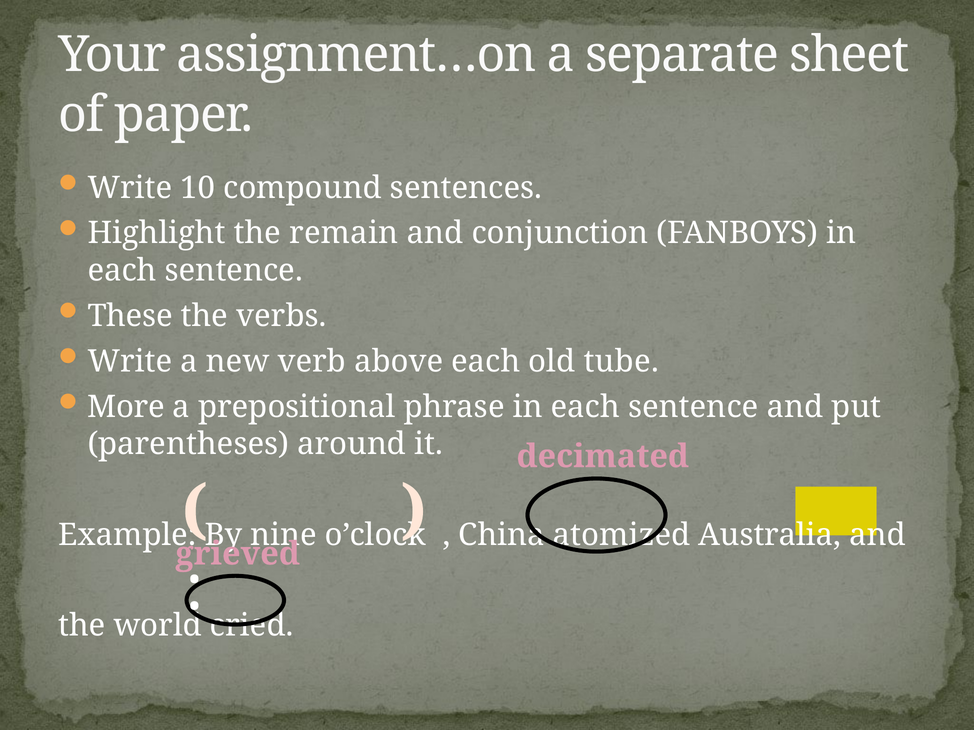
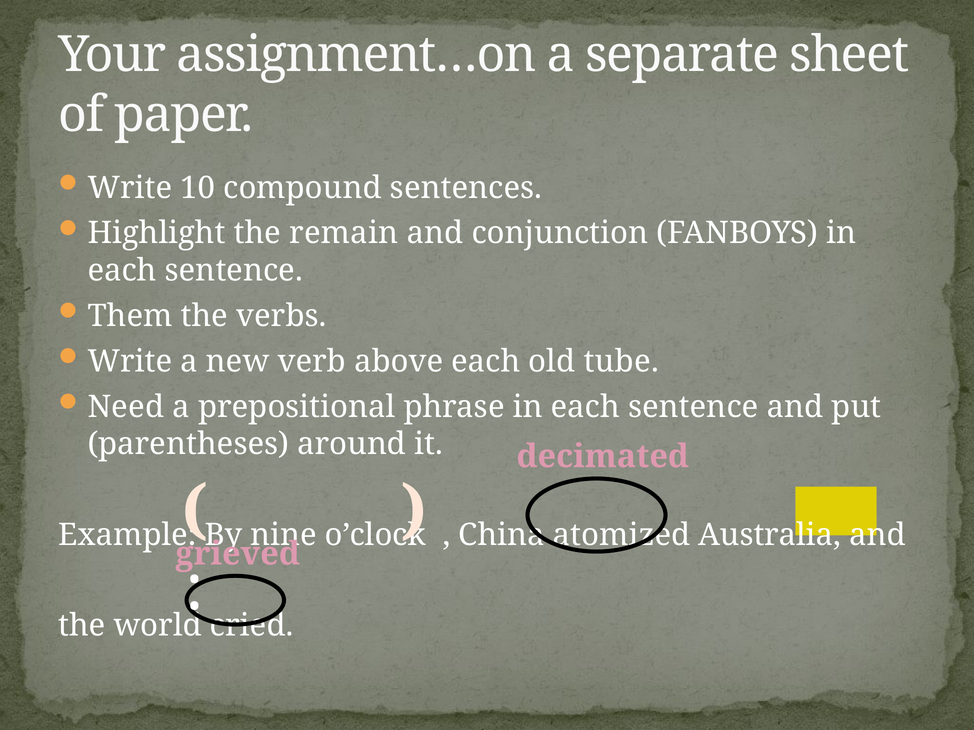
These: These -> Them
More: More -> Need
